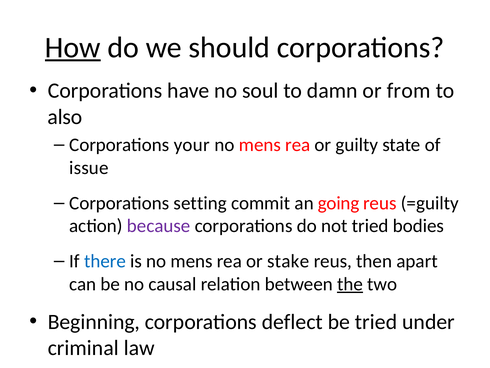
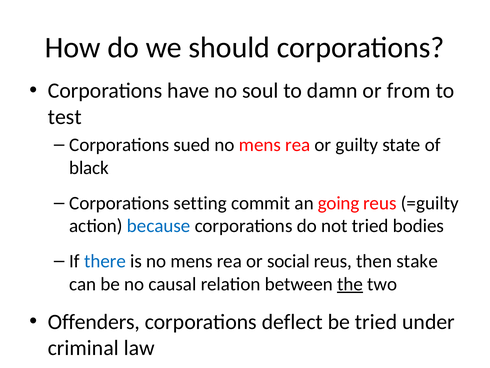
How underline: present -> none
also: also -> test
your: your -> sued
issue: issue -> black
because colour: purple -> blue
stake: stake -> social
apart: apart -> stake
Beginning: Beginning -> Offenders
